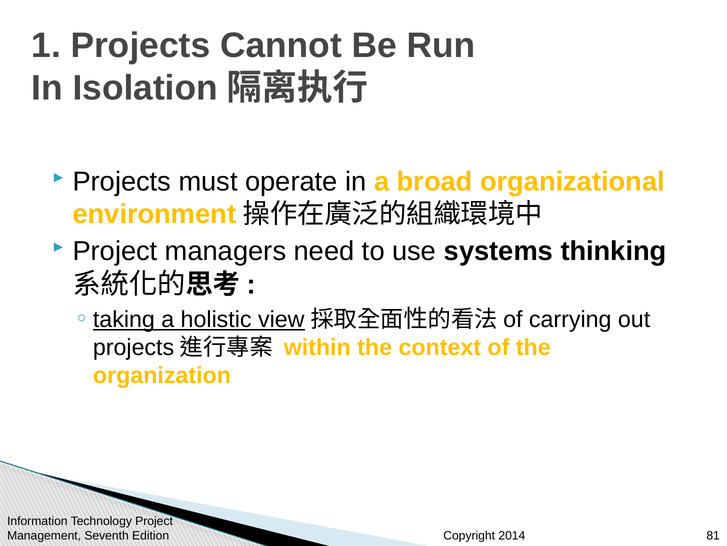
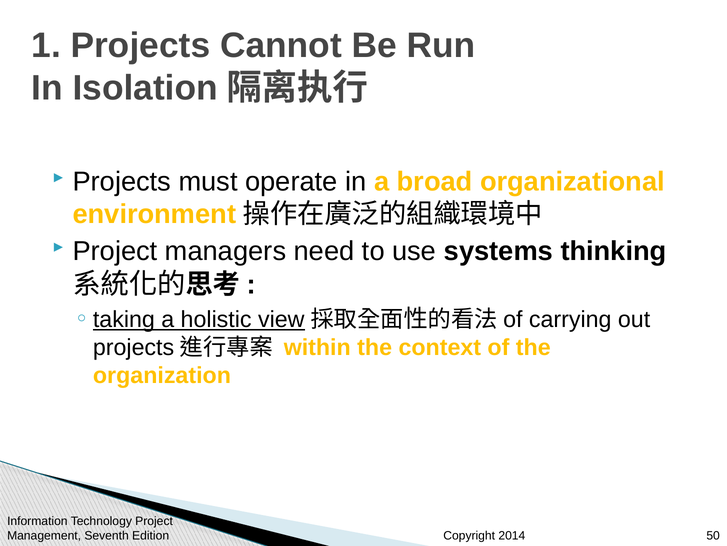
81: 81 -> 50
